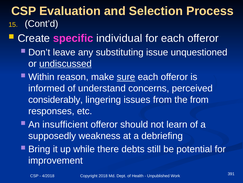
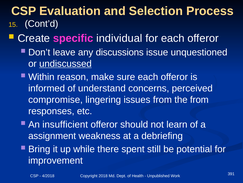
substituting: substituting -> discussions
sure underline: present -> none
considerably: considerably -> compromise
supposedly: supposedly -> assignment
debts: debts -> spent
